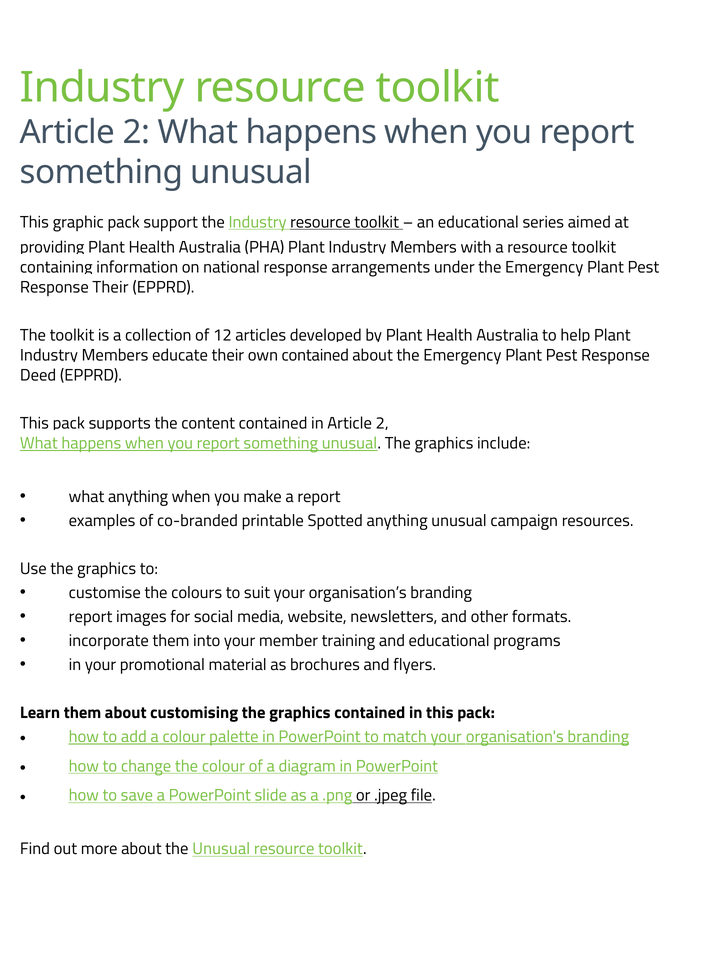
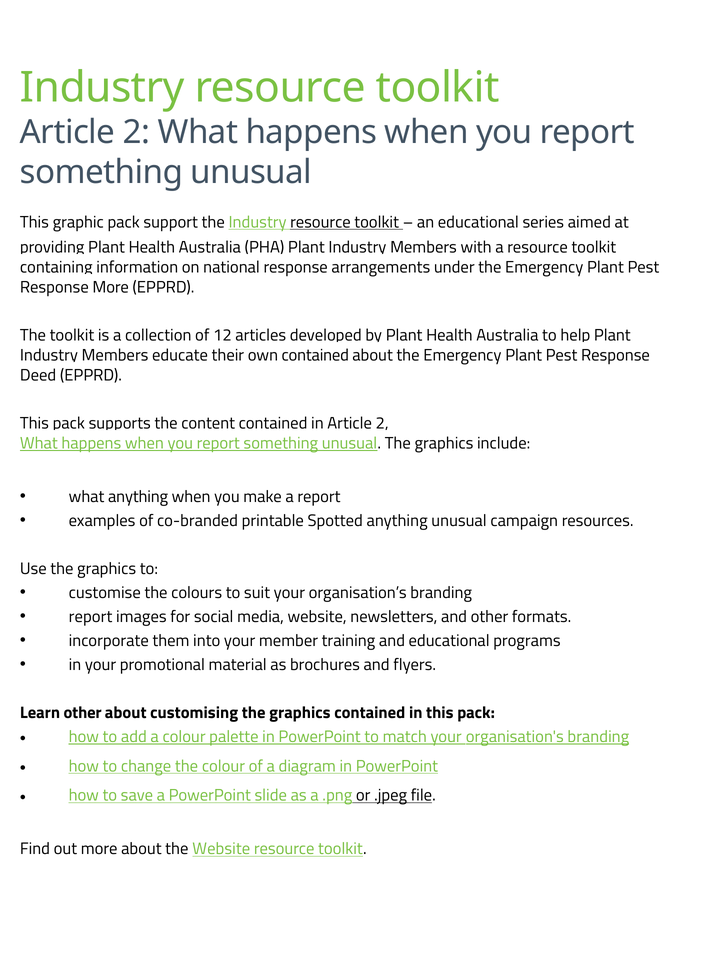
Response Their: Their -> More
Learn them: them -> other
the Unusual: Unusual -> Website
